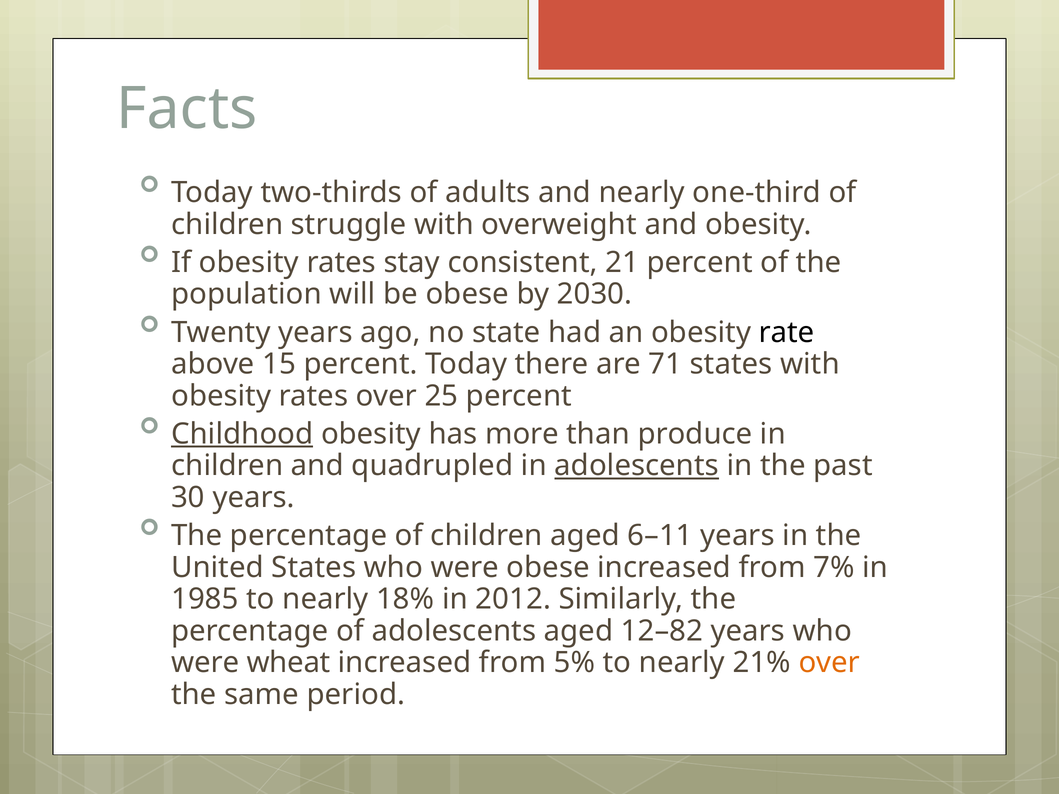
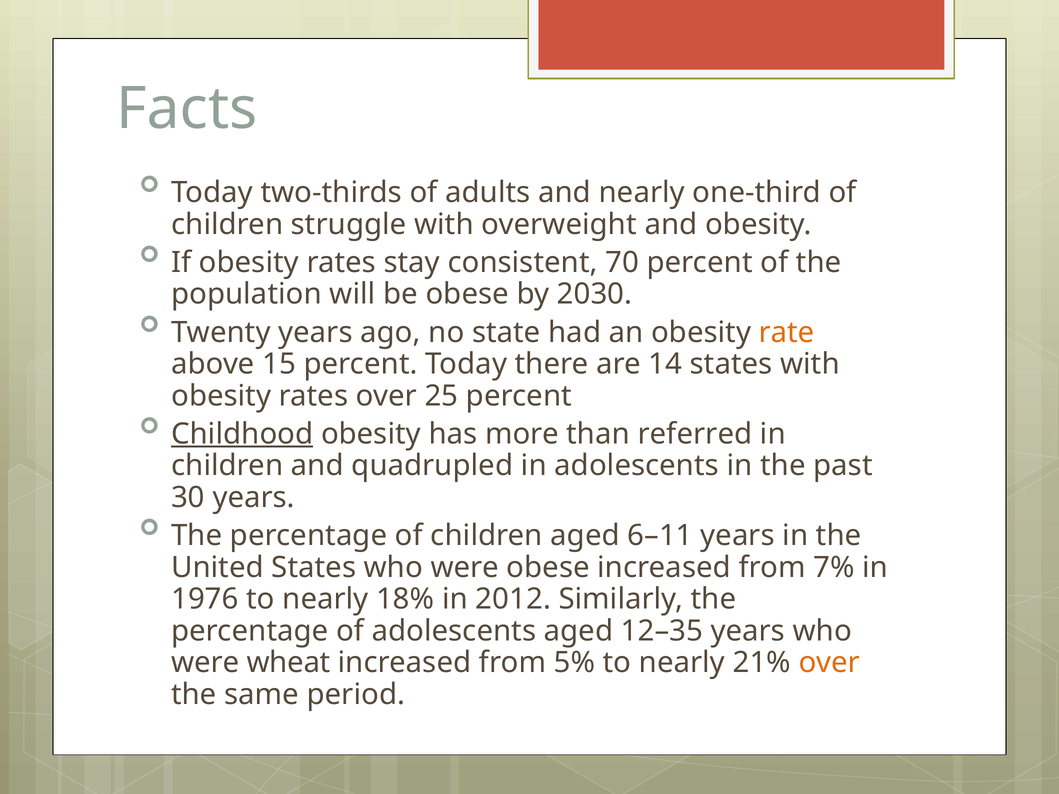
21: 21 -> 70
rate colour: black -> orange
71: 71 -> 14
produce: produce -> referred
adolescents at (637, 466) underline: present -> none
1985: 1985 -> 1976
12–82: 12–82 -> 12–35
